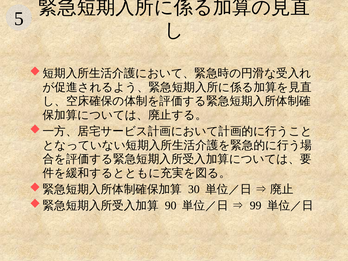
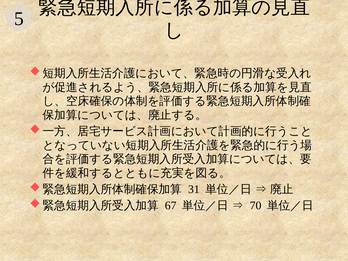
30: 30 -> 31
90: 90 -> 67
99: 99 -> 70
